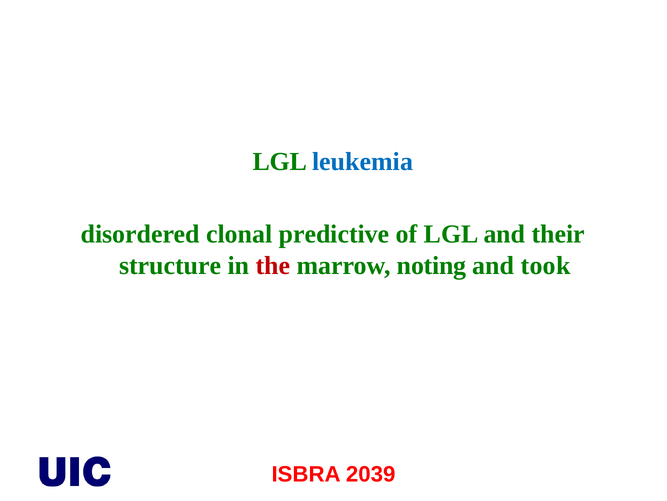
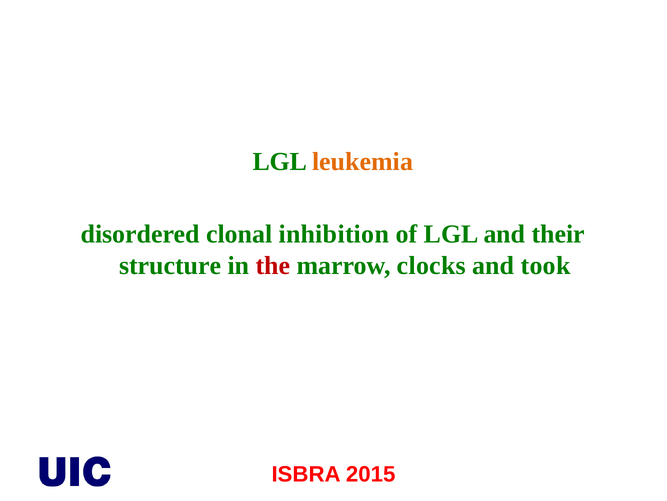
leukemia colour: blue -> orange
predictive: predictive -> inhibition
noting: noting -> clocks
2039: 2039 -> 2015
